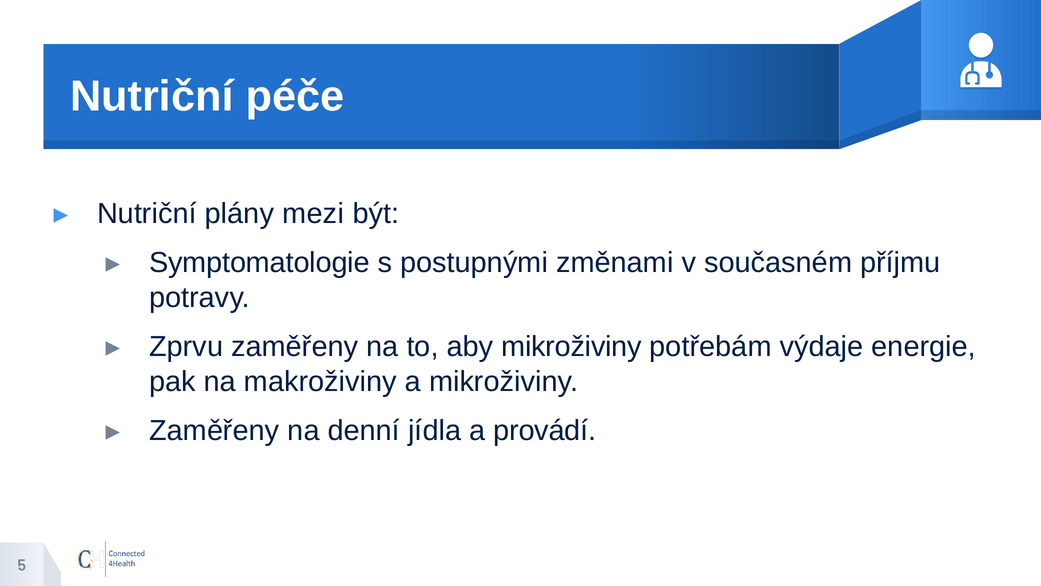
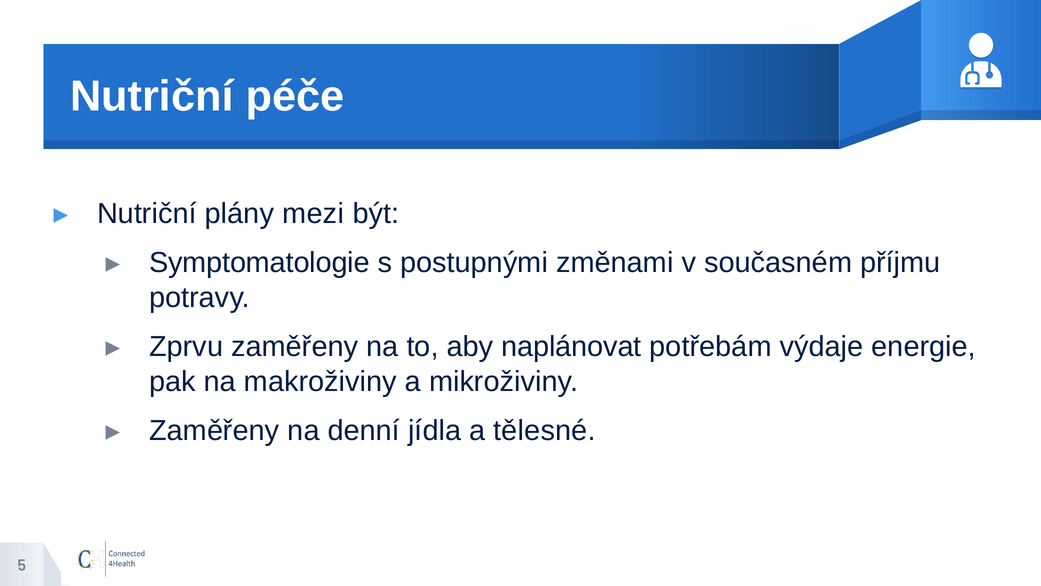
aby mikroživiny: mikroživiny -> naplánovat
provádí: provádí -> tělesné
